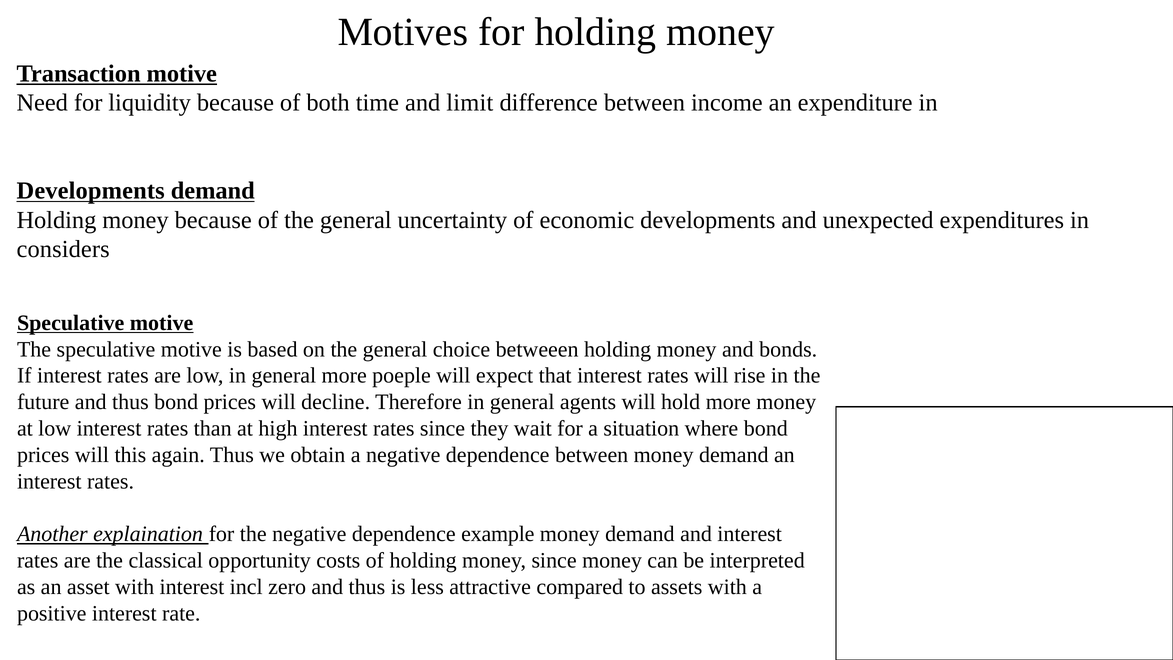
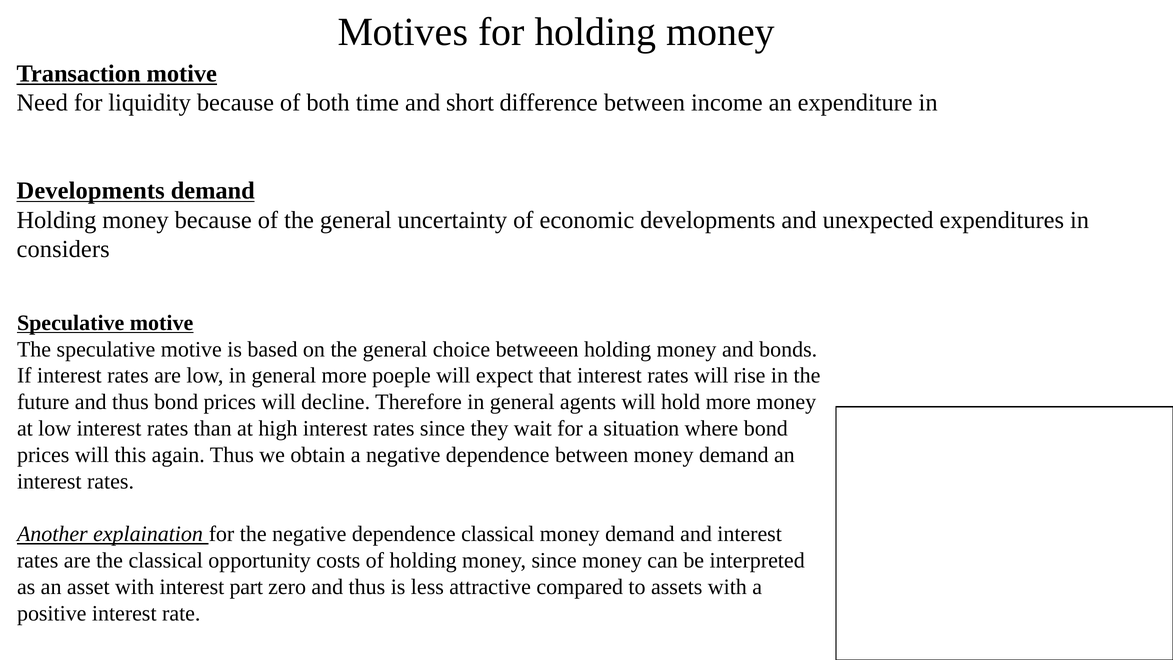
limit: limit -> short
dependence example: example -> classical
incl: incl -> part
